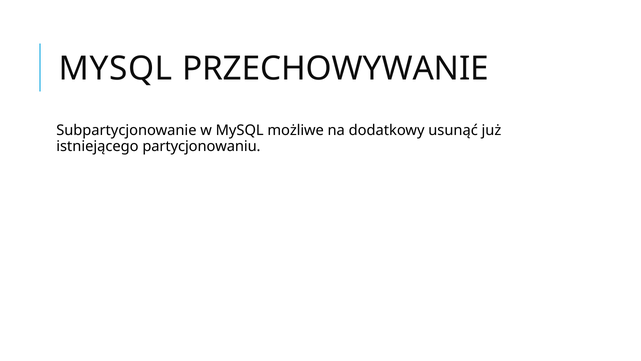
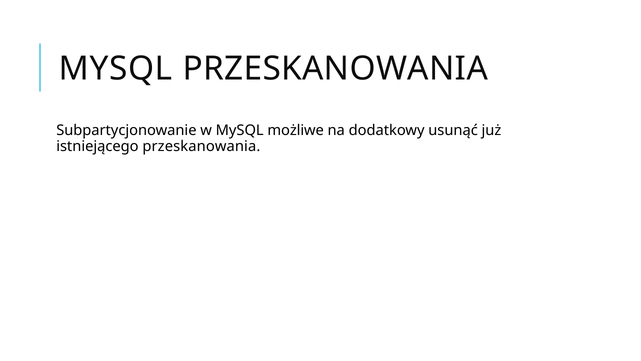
MYSQL PRZECHOWYWANIE: PRZECHOWYWANIE -> PRZESKANOWANIA
istniejącego partycjonowaniu: partycjonowaniu -> przeskanowania
